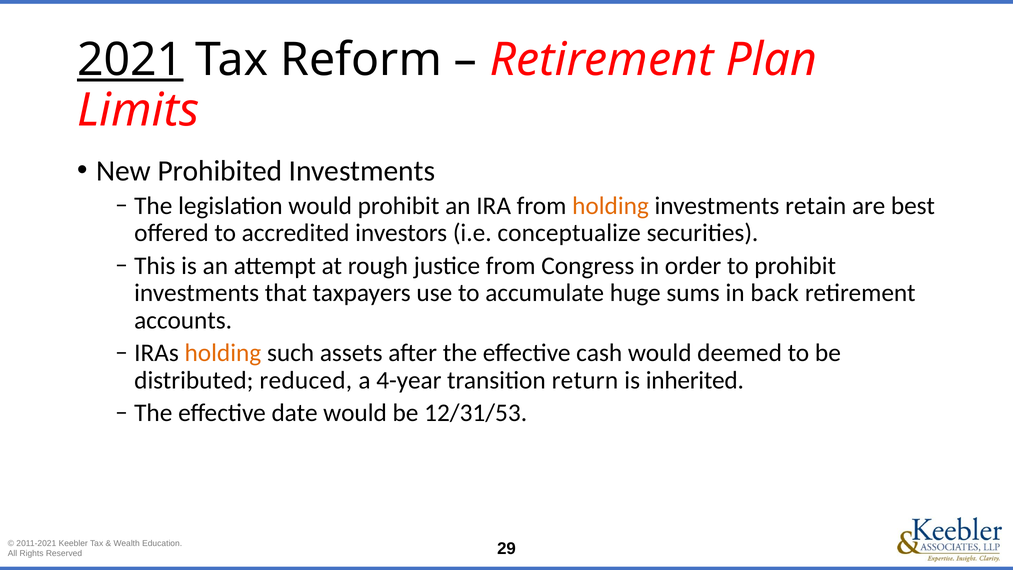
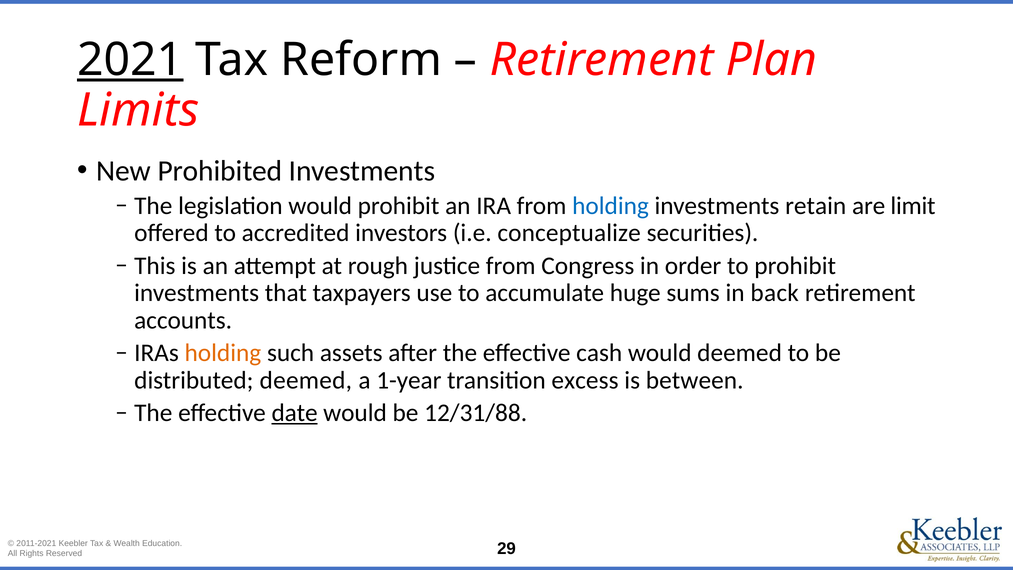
holding at (611, 206) colour: orange -> blue
best: best -> limit
distributed reduced: reduced -> deemed
4-year: 4-year -> 1-year
return: return -> excess
inherited: inherited -> between
date underline: none -> present
12/31/53: 12/31/53 -> 12/31/88
